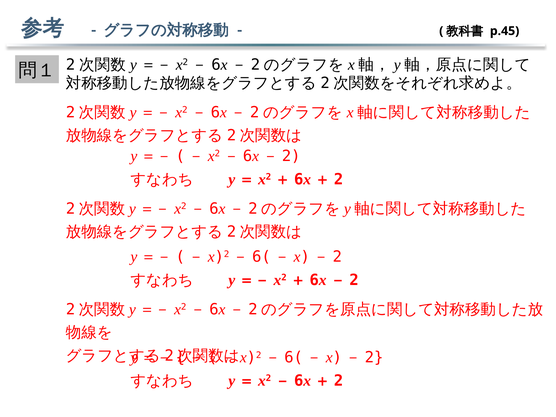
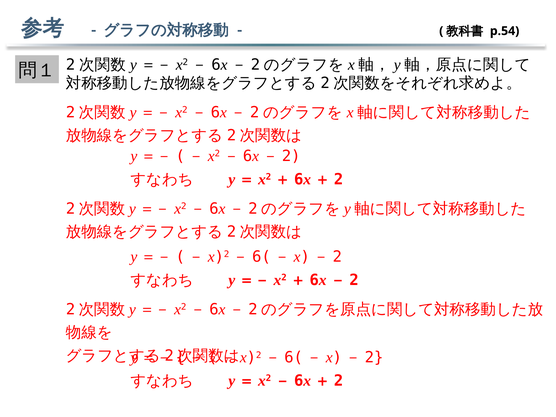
p.45: p.45 -> p.54
